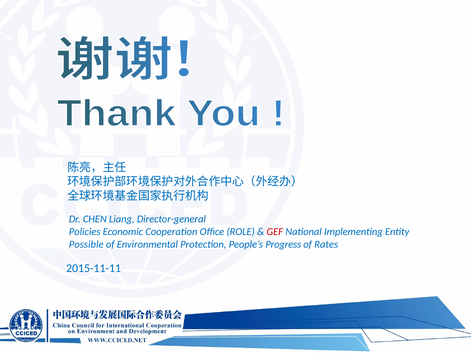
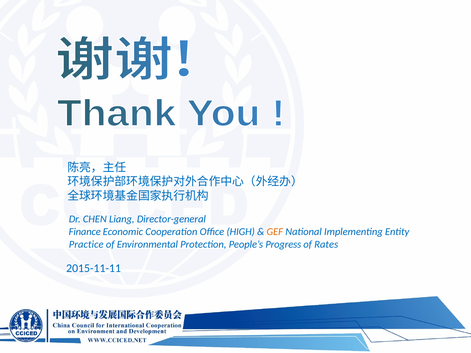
Policies: Policies -> Finance
ROLE: ROLE -> HIGH
GEF colour: red -> orange
Possible: Possible -> Practice
